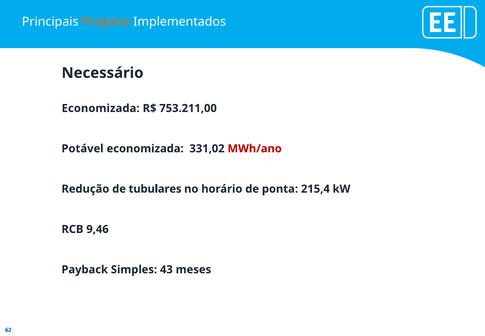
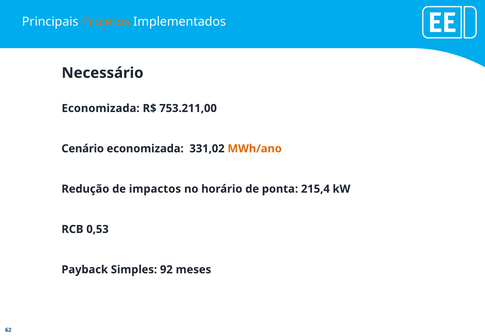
Potável: Potável -> Cenário
MWh/ano colour: red -> orange
tubulares: tubulares -> impactos
9,46: 9,46 -> 0,53
43: 43 -> 92
